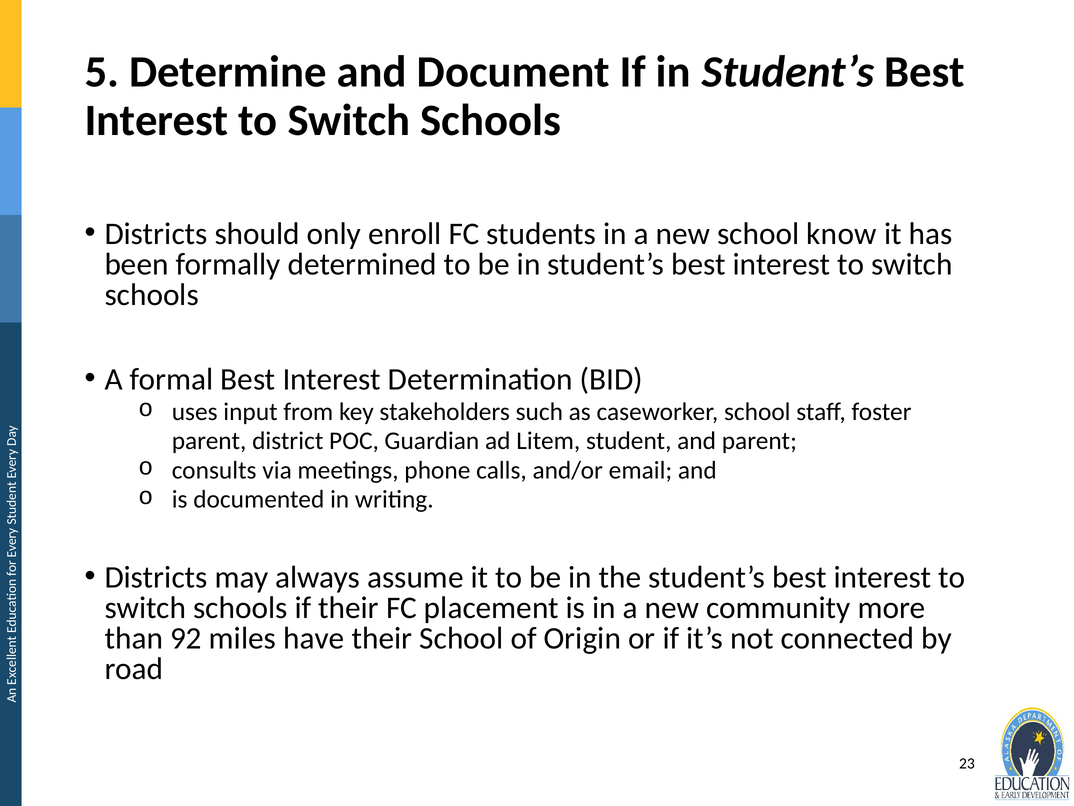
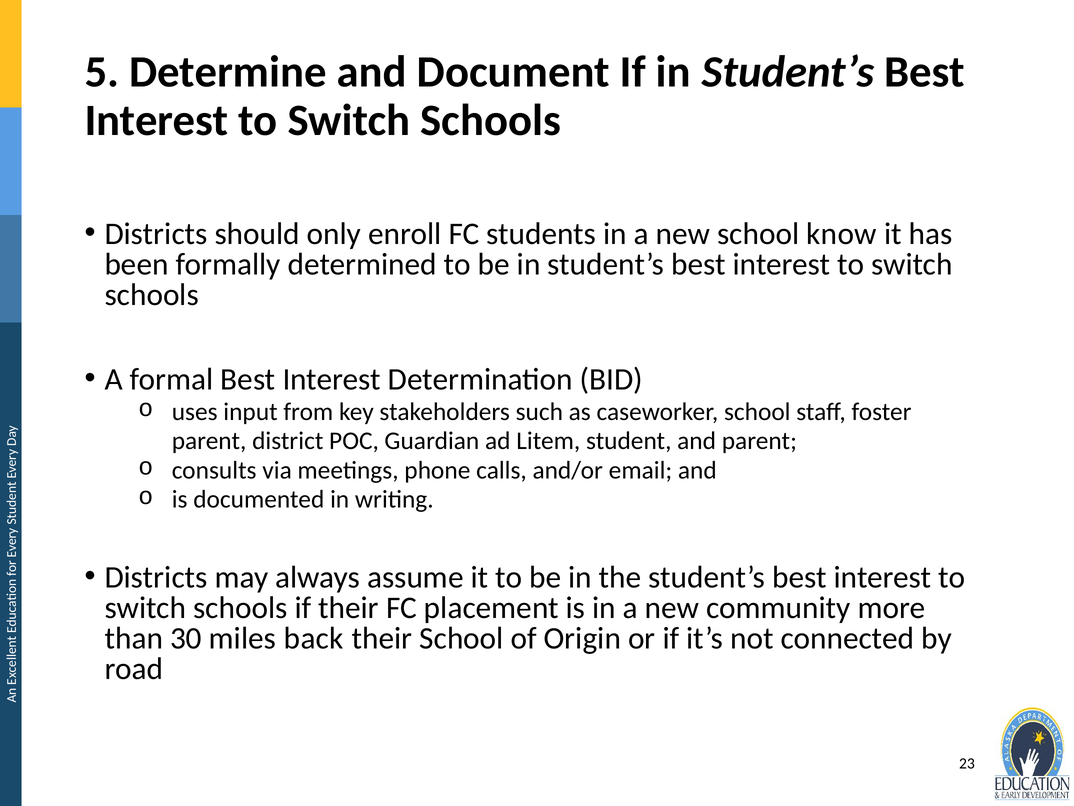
92: 92 -> 30
have: have -> back
